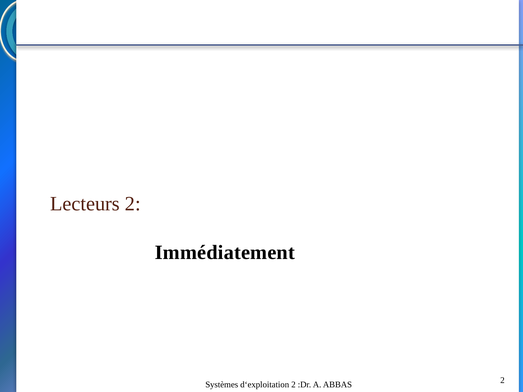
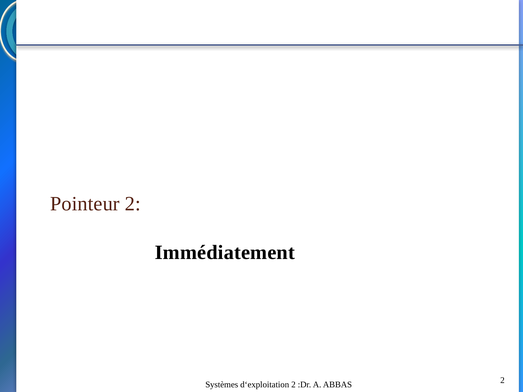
Lecteurs: Lecteurs -> Pointeur
